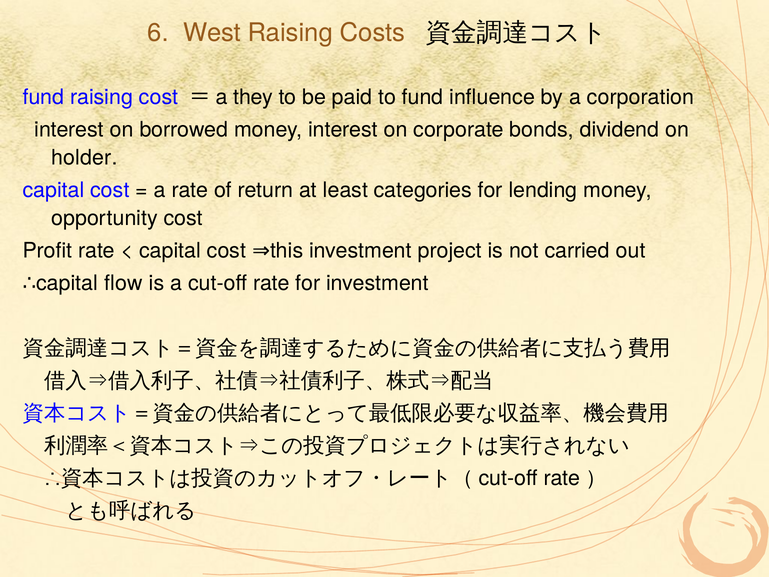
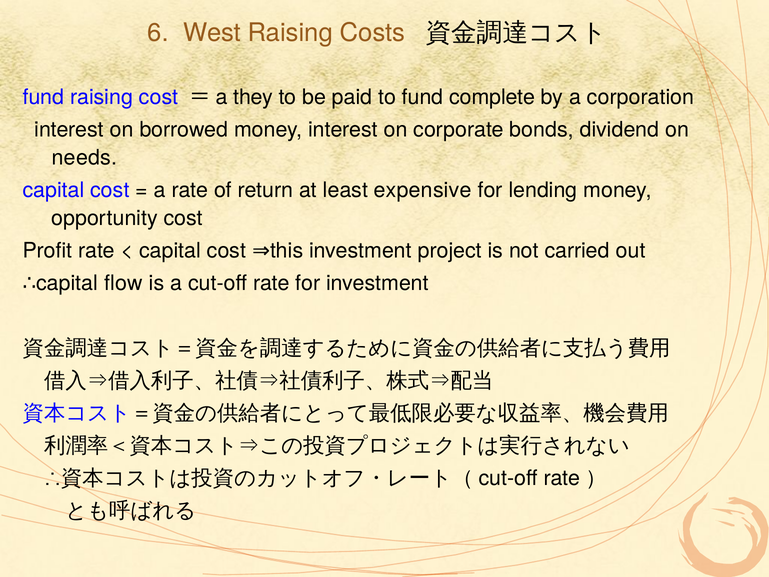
influence: influence -> complete
holder: holder -> needs
categories: categories -> expensive
